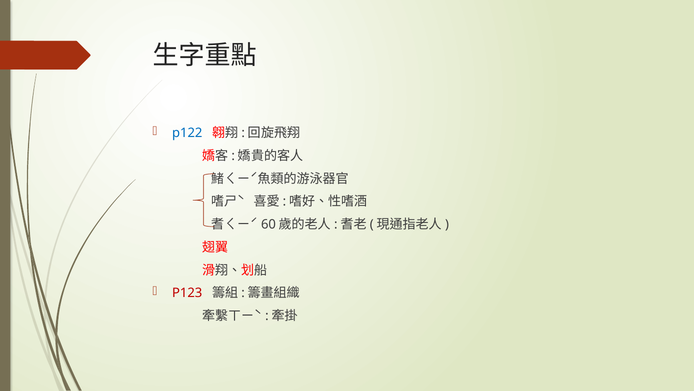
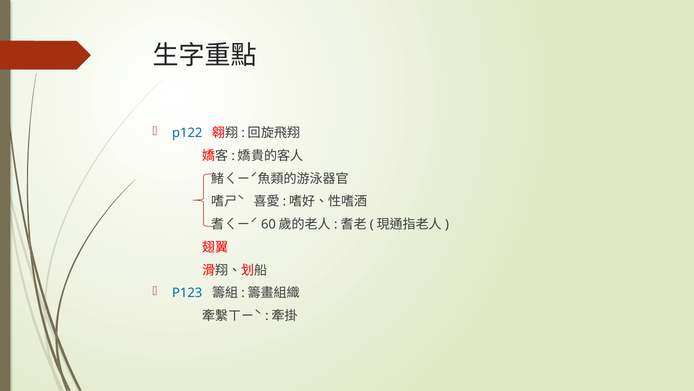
P123 colour: red -> blue
